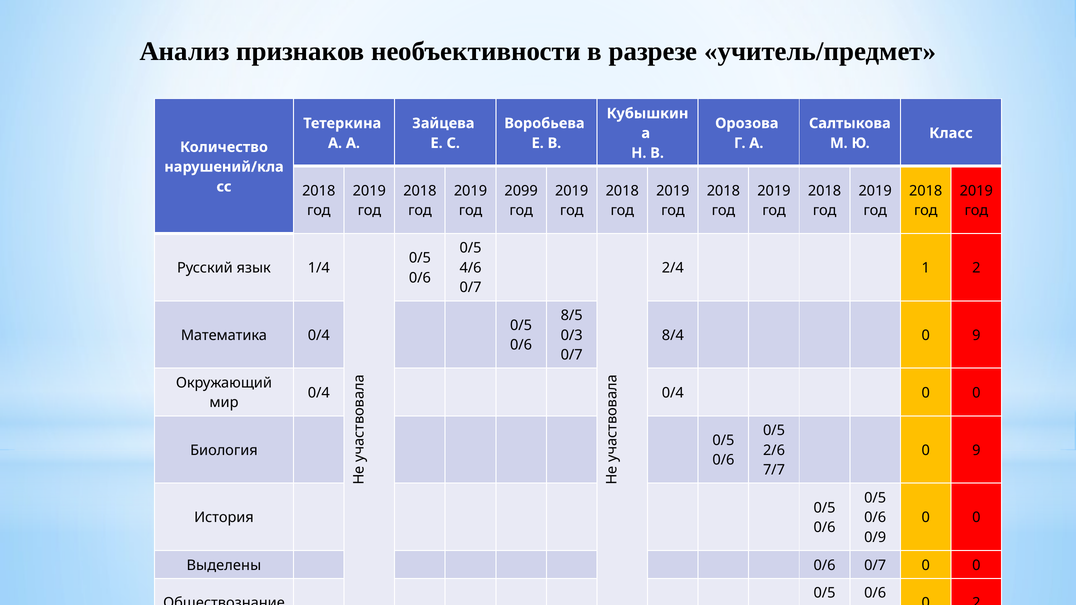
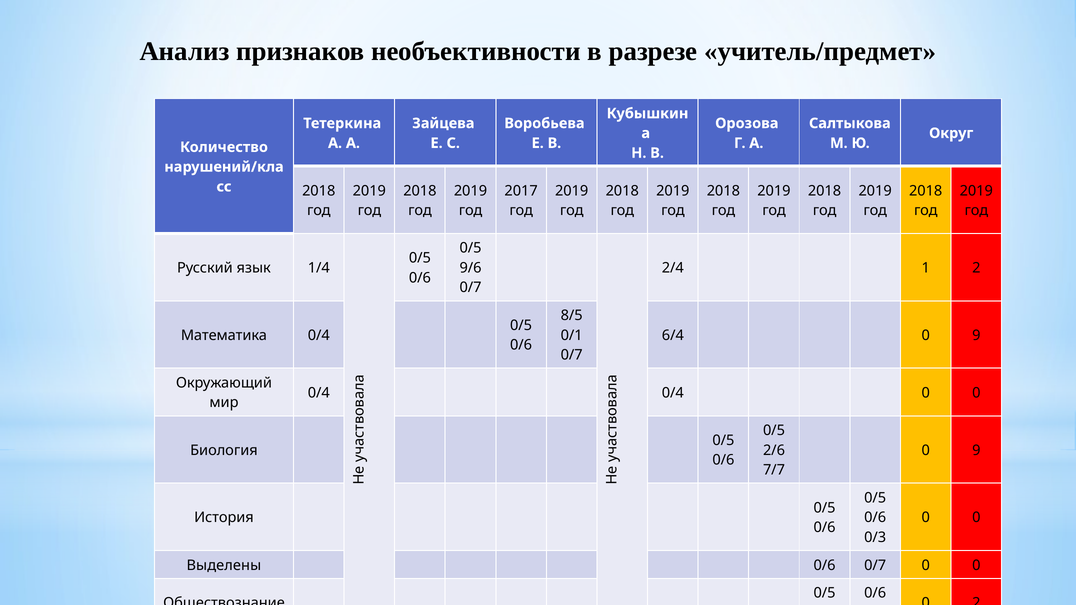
Класс: Класс -> Округ
2099: 2099 -> 2017
4/6: 4/6 -> 9/6
0/3: 0/3 -> 0/1
8/4: 8/4 -> 6/4
0/9: 0/9 -> 0/3
